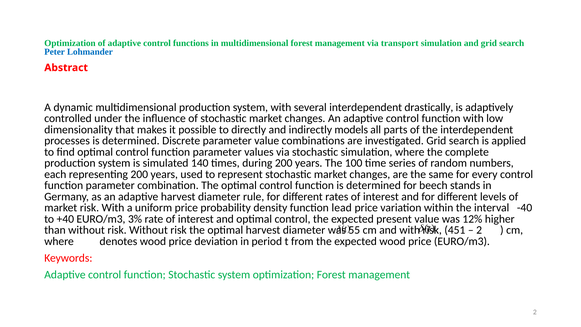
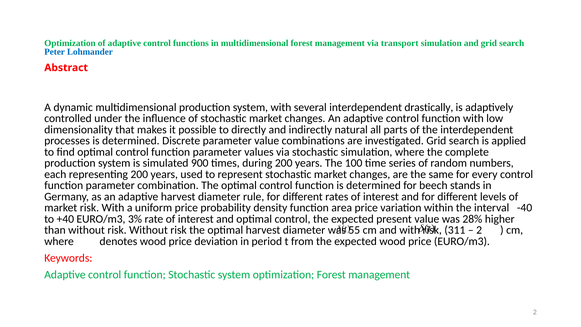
models: models -> natural
140: 140 -> 900
lead: lead -> area
12%: 12% -> 28%
451: 451 -> 311
